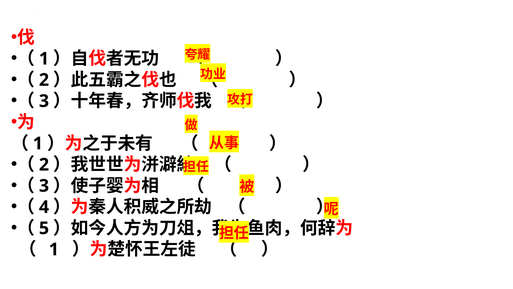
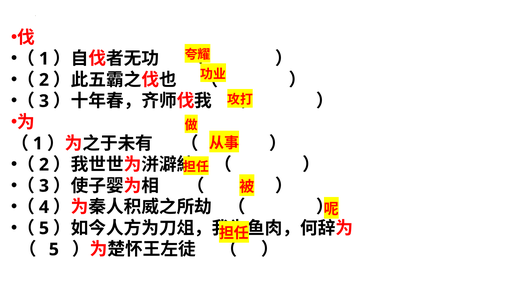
1 at (54, 249): 1 -> 5
